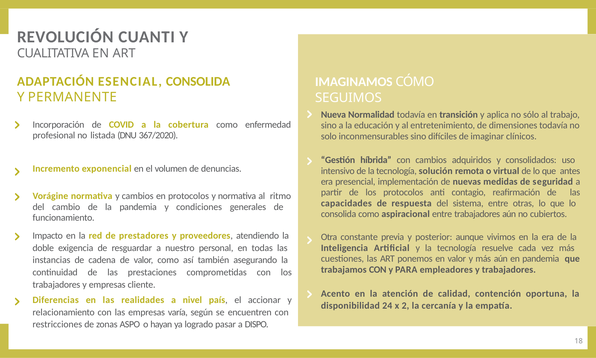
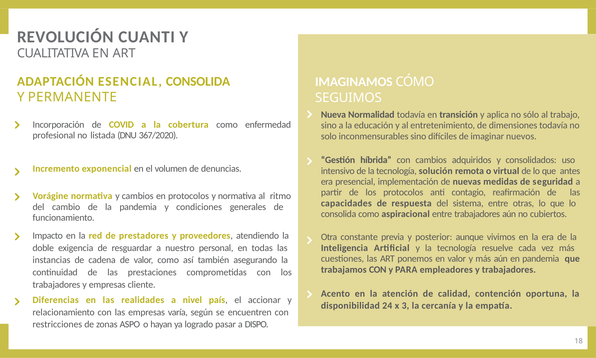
clínicos: clínicos -> nuevos
2: 2 -> 3
